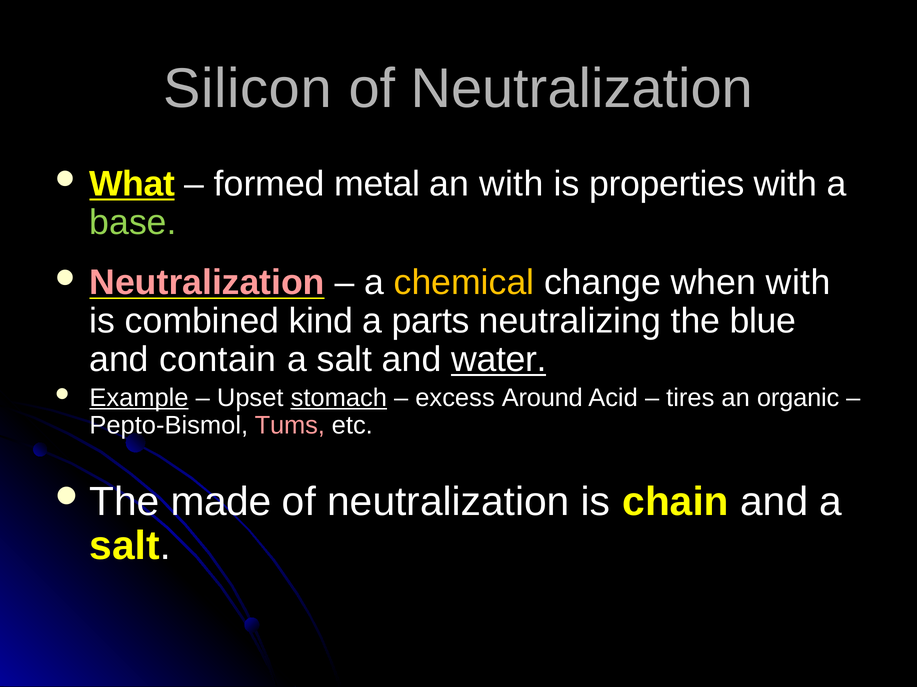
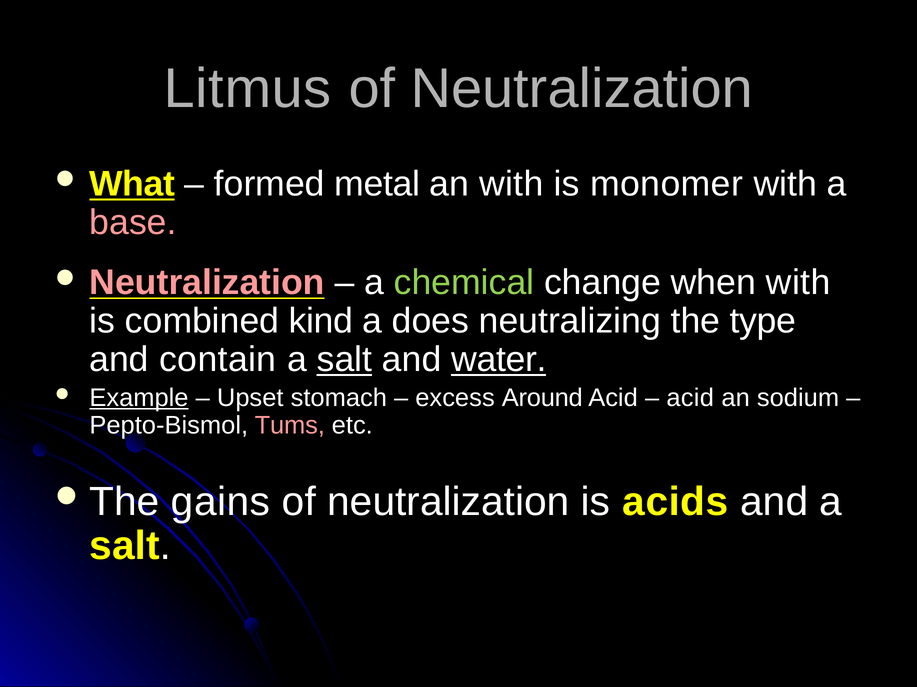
Silicon: Silicon -> Litmus
properties: properties -> monomer
base colour: light green -> pink
chemical colour: yellow -> light green
parts: parts -> does
blue: blue -> type
salt at (344, 360) underline: none -> present
stomach underline: present -> none
tires at (690, 398): tires -> acid
organic: organic -> sodium
made: made -> gains
chain: chain -> acids
